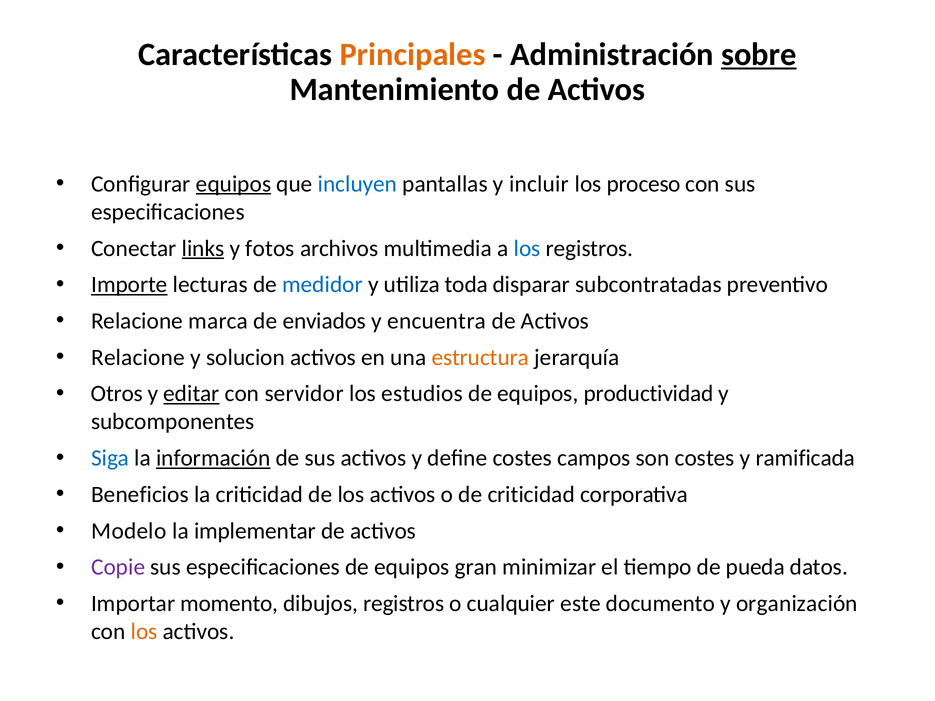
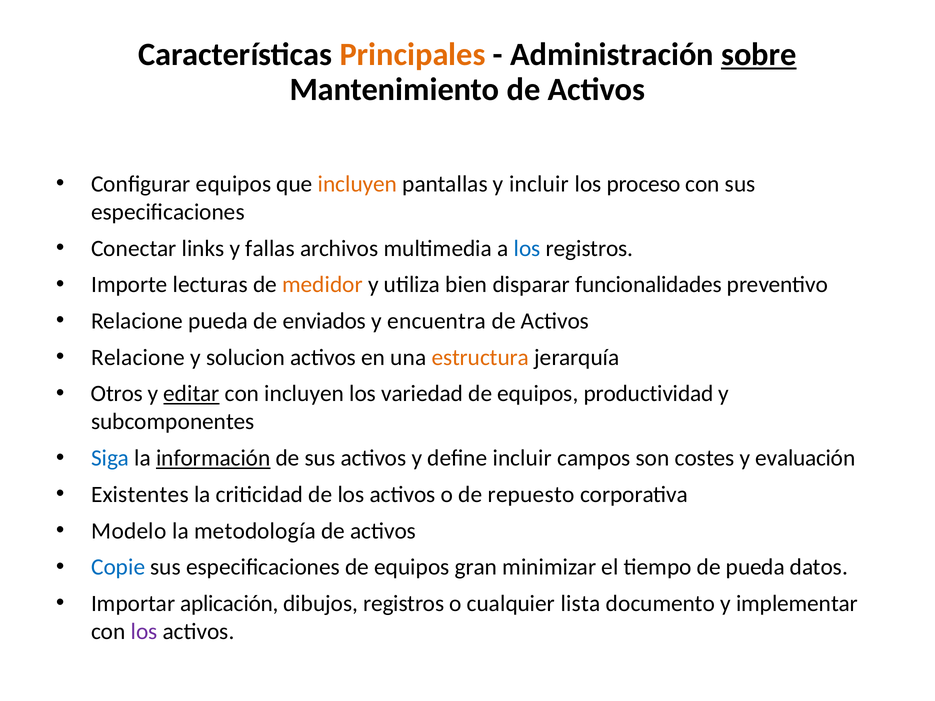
equipos at (234, 184) underline: present -> none
incluyen at (358, 184) colour: blue -> orange
links underline: present -> none
fotos: fotos -> fallas
Importe underline: present -> none
medidor colour: blue -> orange
toda: toda -> bien
subcontratadas: subcontratadas -> funcionalidades
Relacione marca: marca -> pueda
con servidor: servidor -> incluyen
estudios: estudios -> variedad
define costes: costes -> incluir
ramificada: ramificada -> evaluación
Beneficios: Beneficios -> Existentes
de criticidad: criticidad -> repuesto
implementar: implementar -> metodología
Copie colour: purple -> blue
momento: momento -> aplicación
este: este -> lista
organización: organización -> implementar
los at (144, 632) colour: orange -> purple
